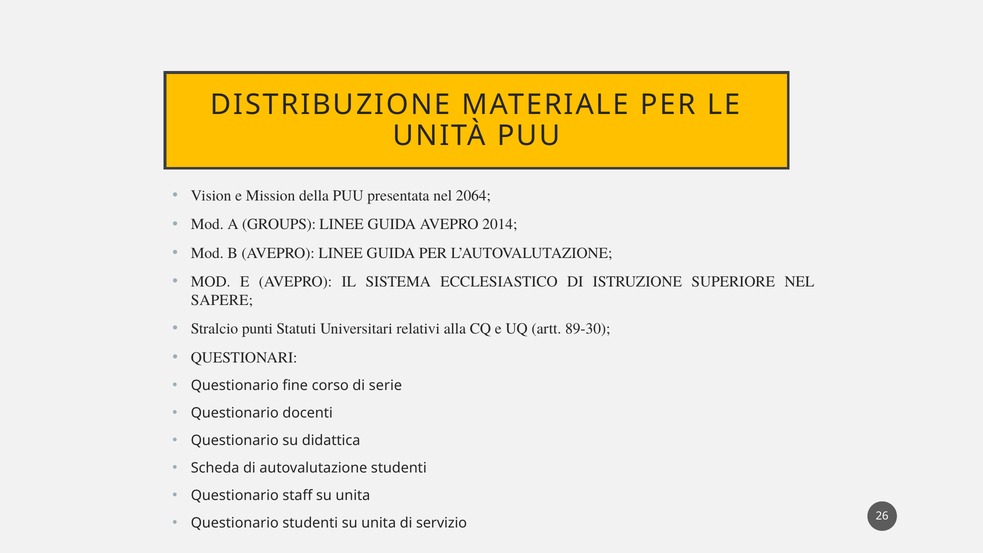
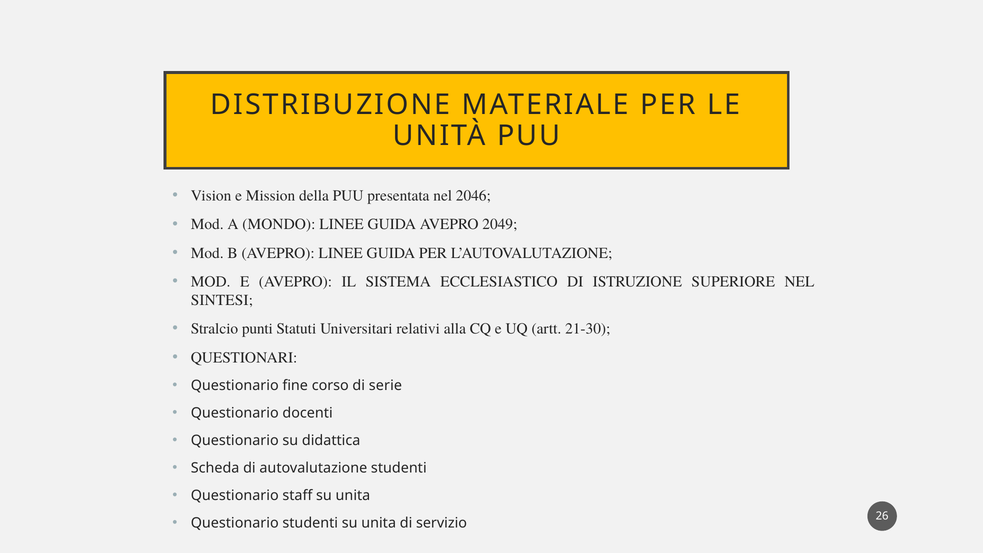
2064: 2064 -> 2046
GROUPS: GROUPS -> MONDO
2014: 2014 -> 2049
SAPERE: SAPERE -> SINTESI
89-30: 89-30 -> 21-30
